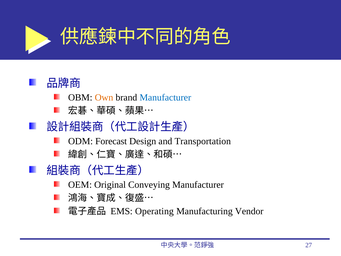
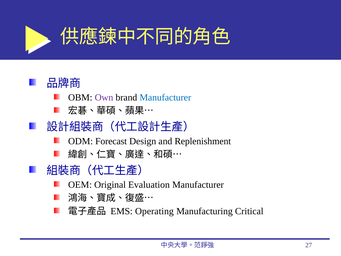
Own colour: orange -> purple
Transportation: Transportation -> Replenishment
Conveying: Conveying -> Evaluation
Vendor: Vendor -> Critical
